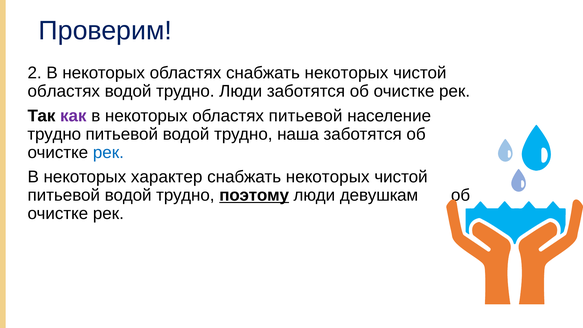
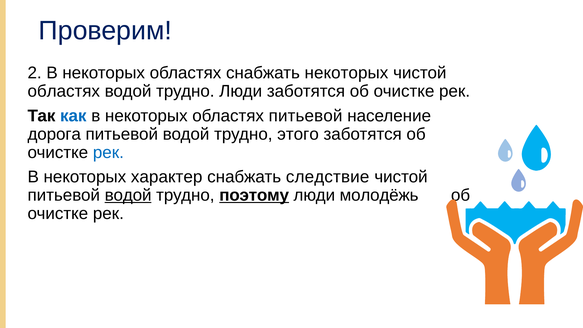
как colour: purple -> blue
трудно at (54, 134): трудно -> дорога
наша: наша -> этого
некоторых at (328, 177): некоторых -> следствие
водой at (128, 195) underline: none -> present
девушкам: девушкам -> молодёжь
